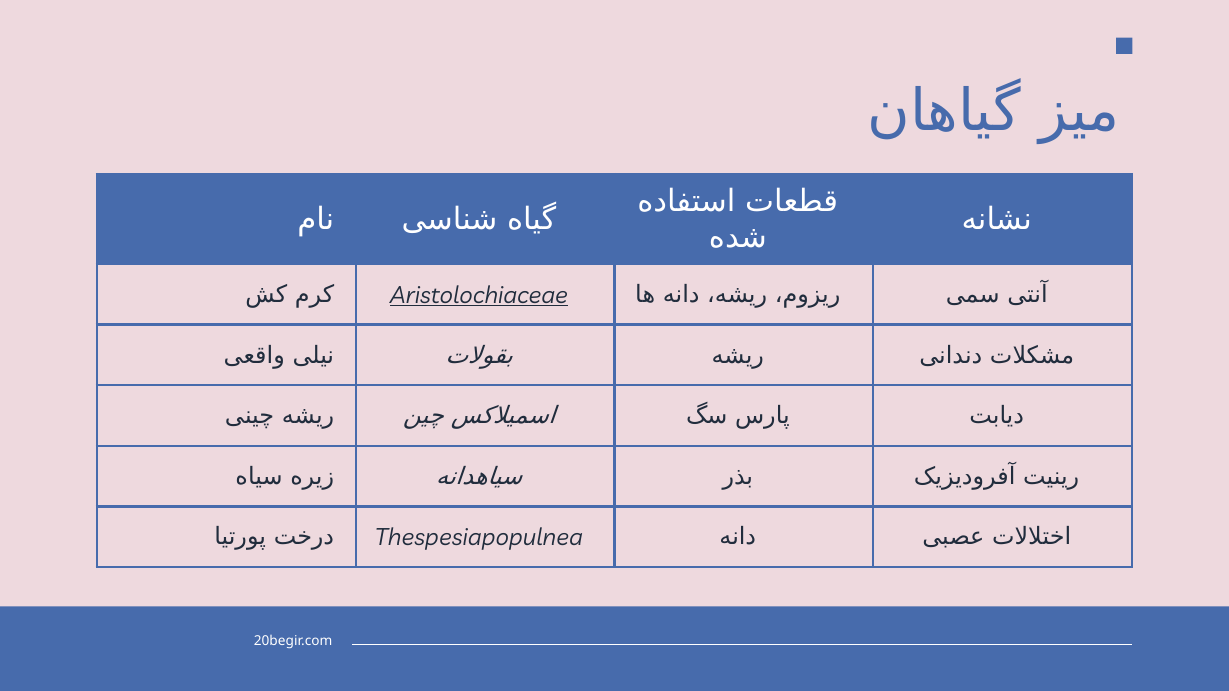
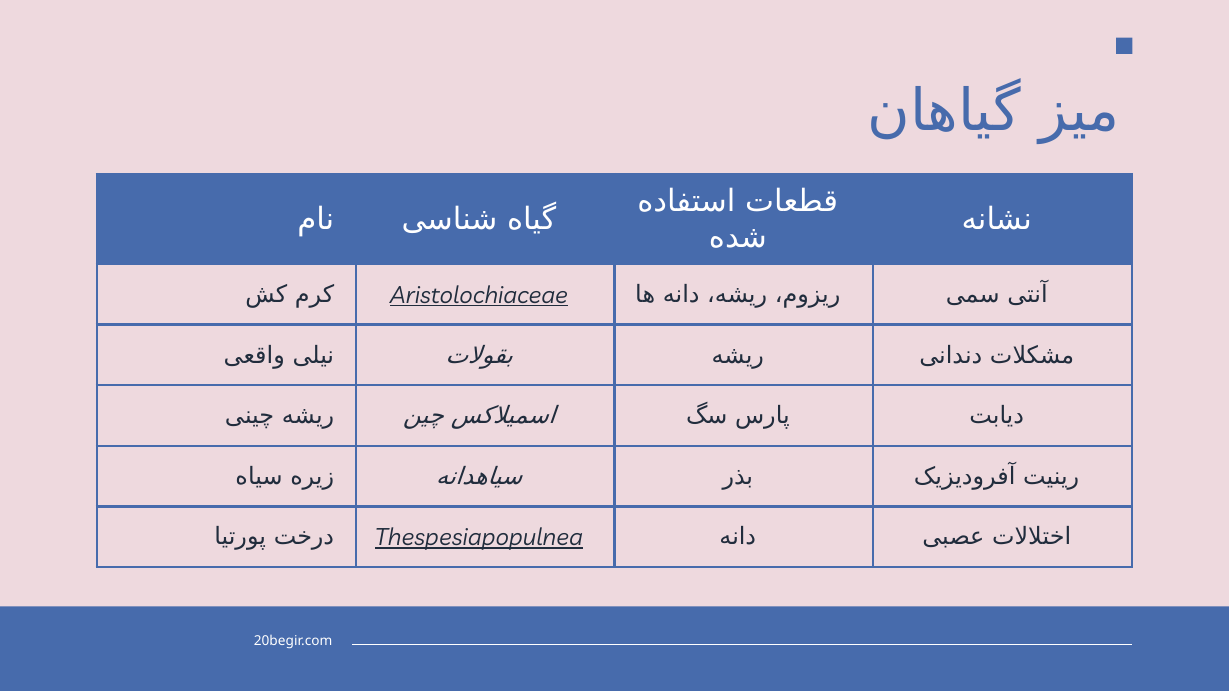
Thespesiapopulnea underline: none -> present
